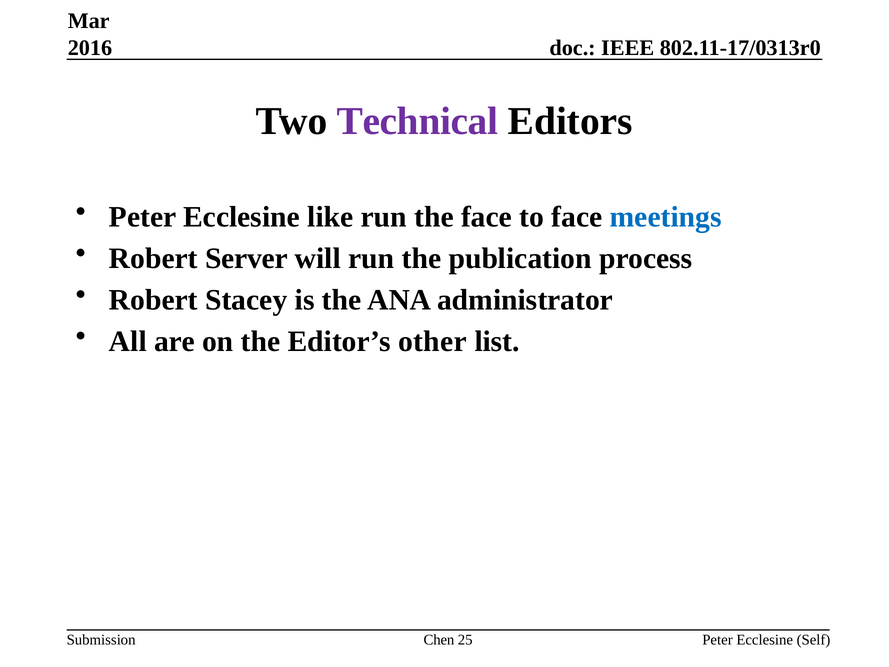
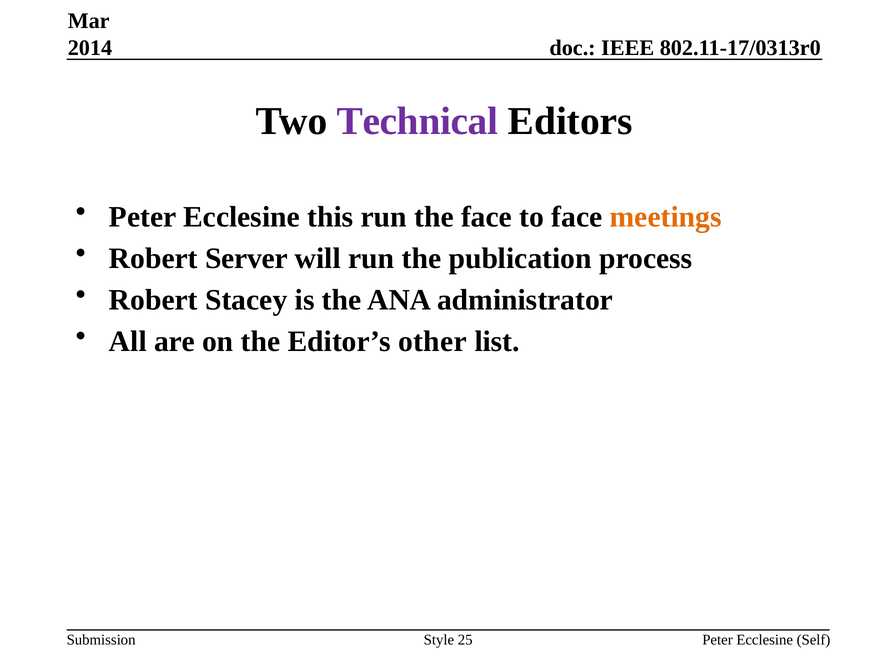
2016: 2016 -> 2014
like: like -> this
meetings colour: blue -> orange
Chen: Chen -> Style
